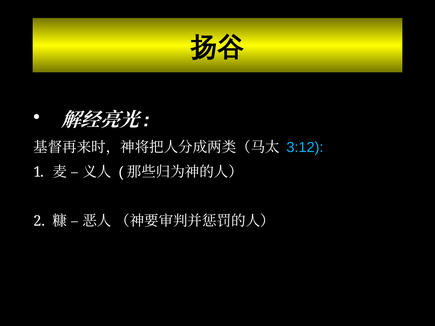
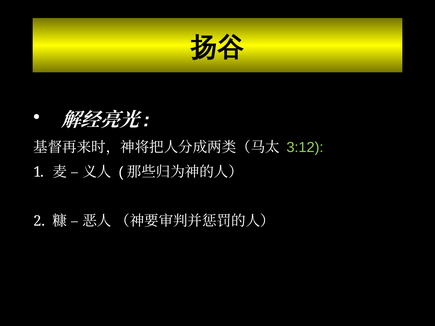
3:12 colour: light blue -> light green
